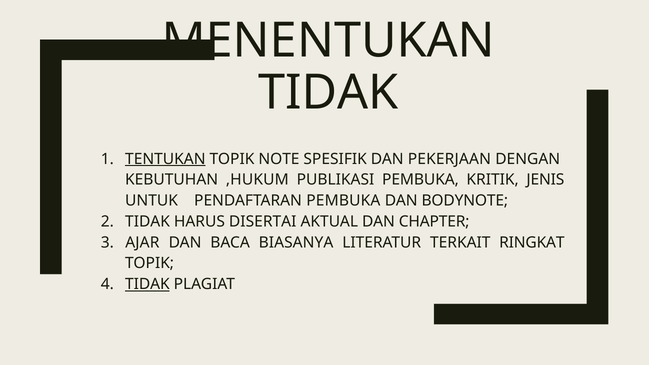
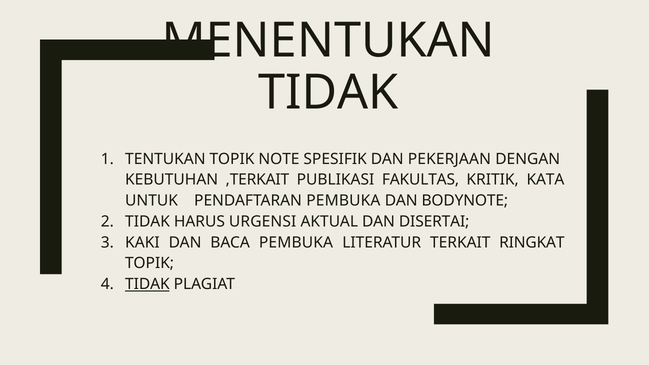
TENTUKAN underline: present -> none
,HUKUM: ,HUKUM -> ,TERKAIT
PUBLIKASI PEMBUKA: PEMBUKA -> FAKULTAS
JENIS: JENIS -> KATA
DISERTAI: DISERTAI -> URGENSI
CHAPTER: CHAPTER -> DISERTAI
AJAR: AJAR -> KAKI
BACA BIASANYA: BIASANYA -> PEMBUKA
